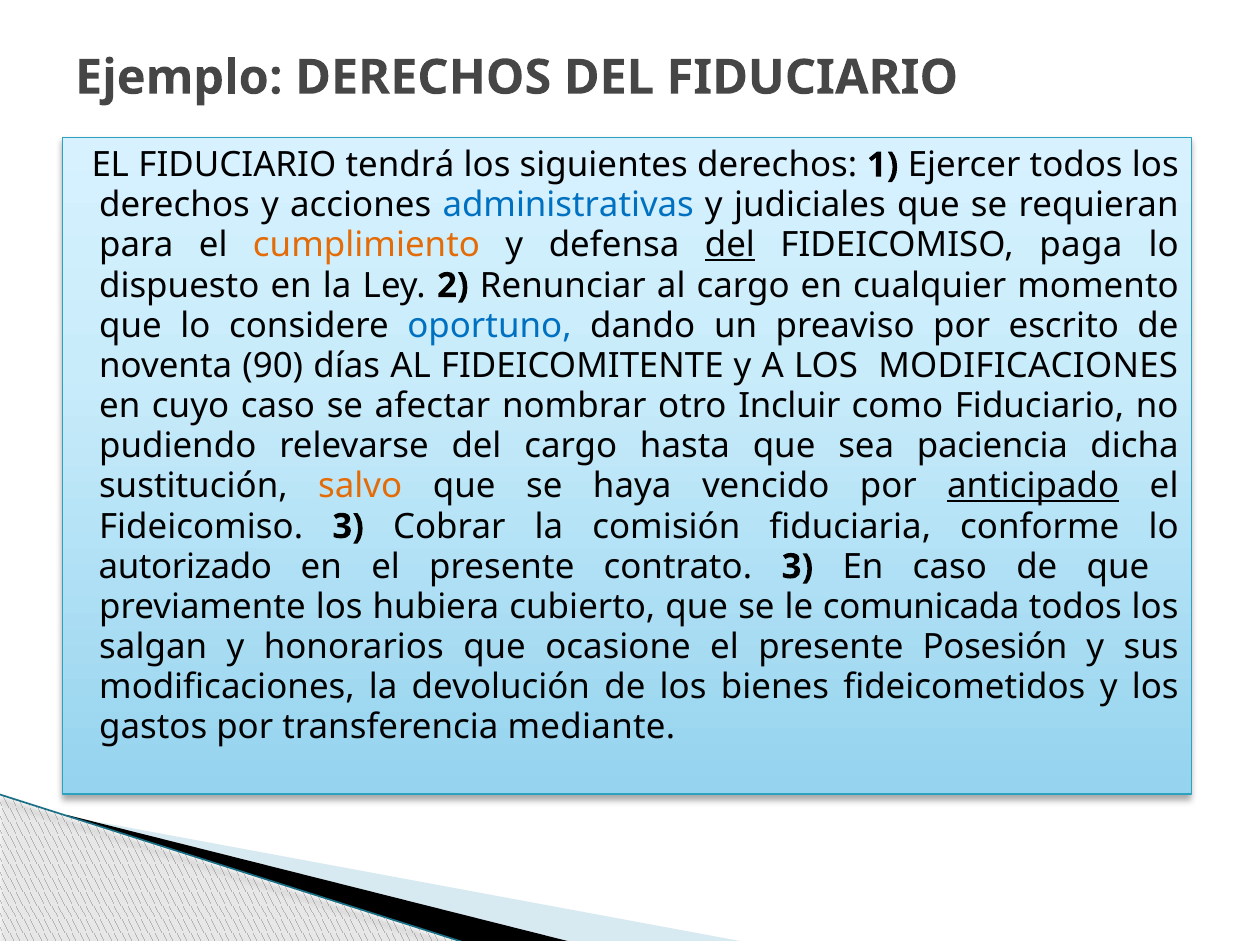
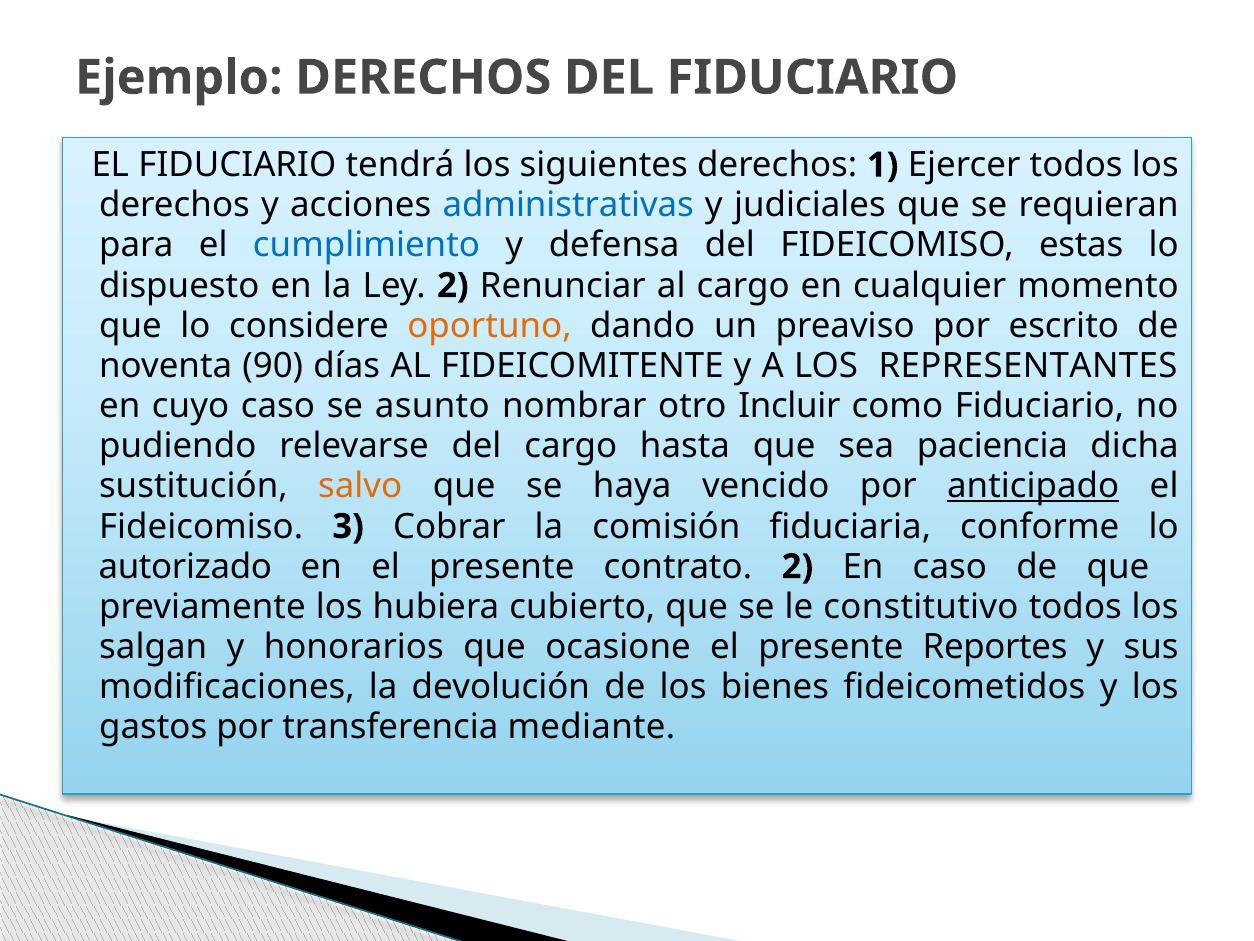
cumplimiento colour: orange -> blue
del at (730, 245) underline: present -> none
paga: paga -> estas
oportuno colour: blue -> orange
LOS MODIFICACIONES: MODIFICACIONES -> REPRESENTANTES
afectar: afectar -> asunto
contrato 3: 3 -> 2
comunicada: comunicada -> constitutivo
Posesión: Posesión -> Reportes
